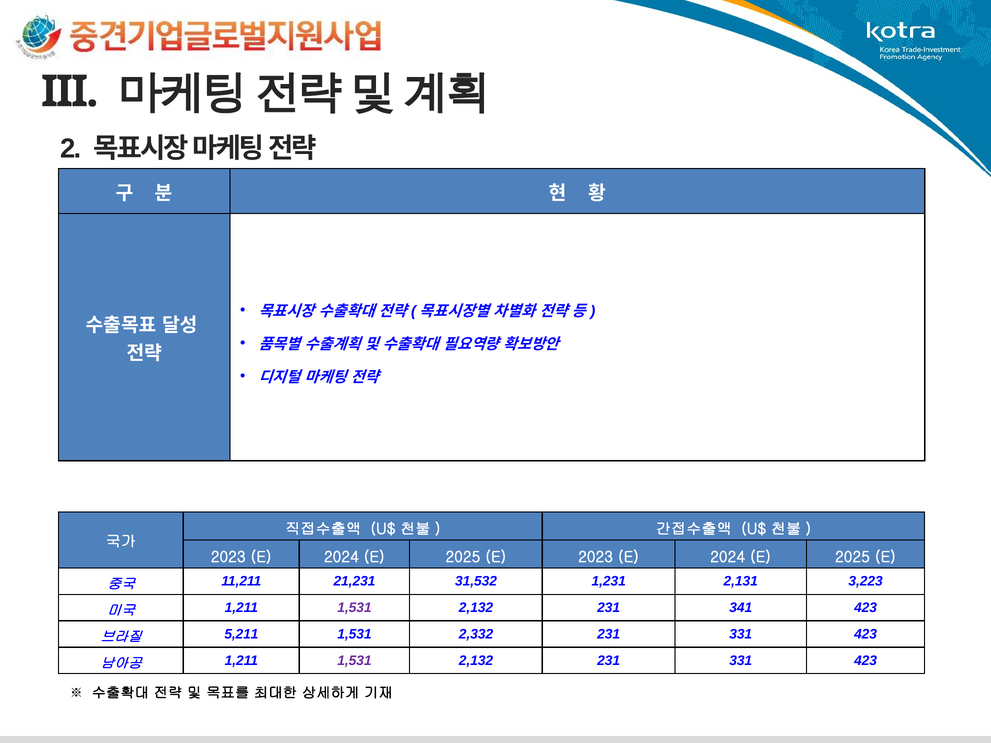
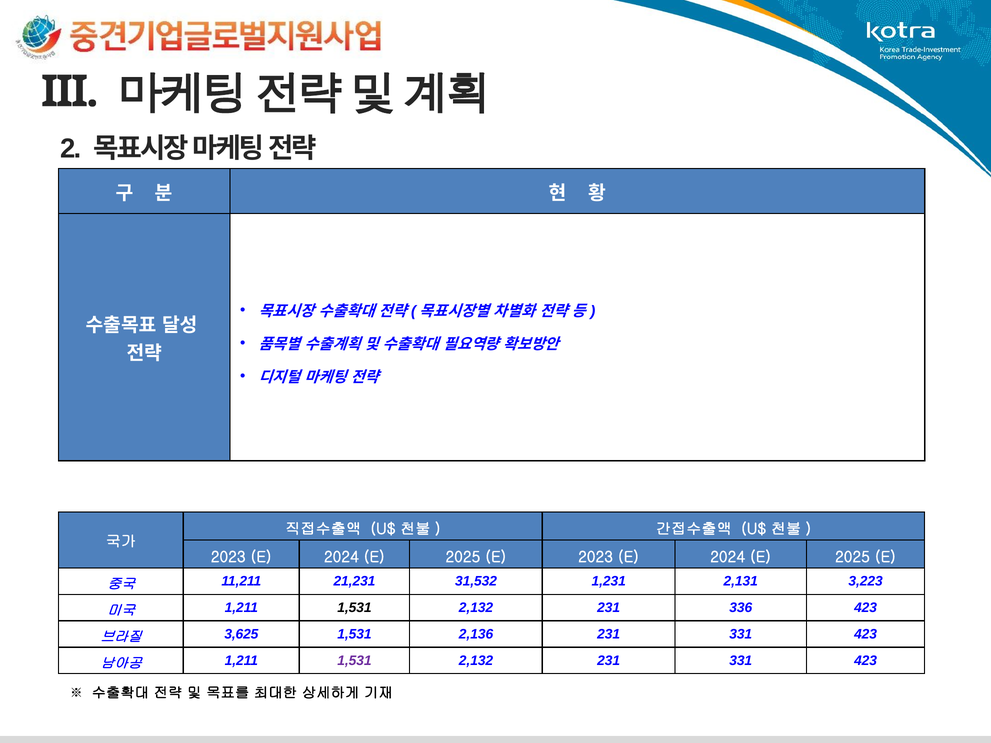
1,531 at (354, 608) colour: purple -> black
341: 341 -> 336
5,211: 5,211 -> 3,625
2,332: 2,332 -> 2,136
